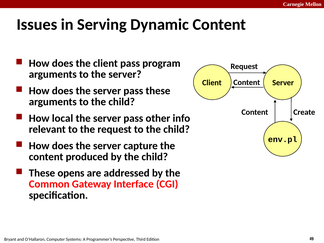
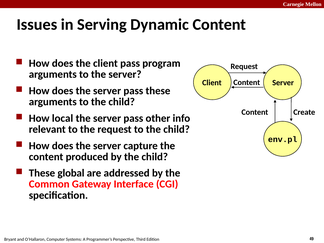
opens: opens -> global
